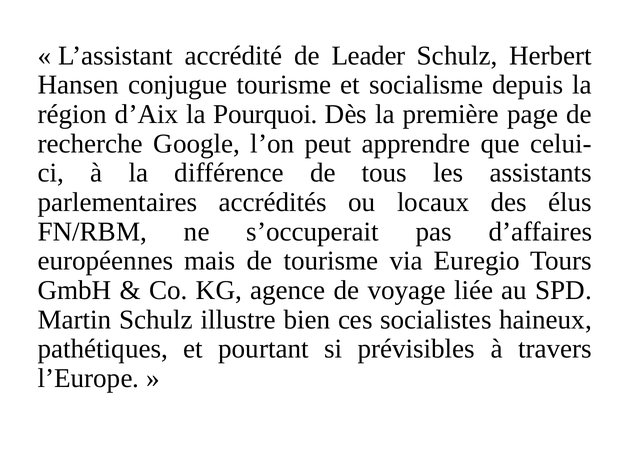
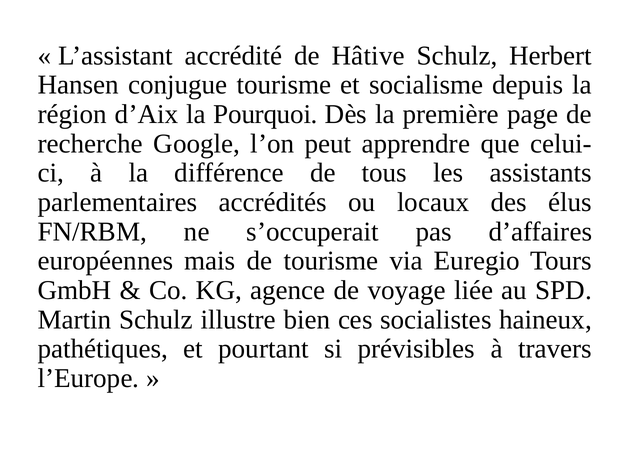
Leader: Leader -> Hâtive
